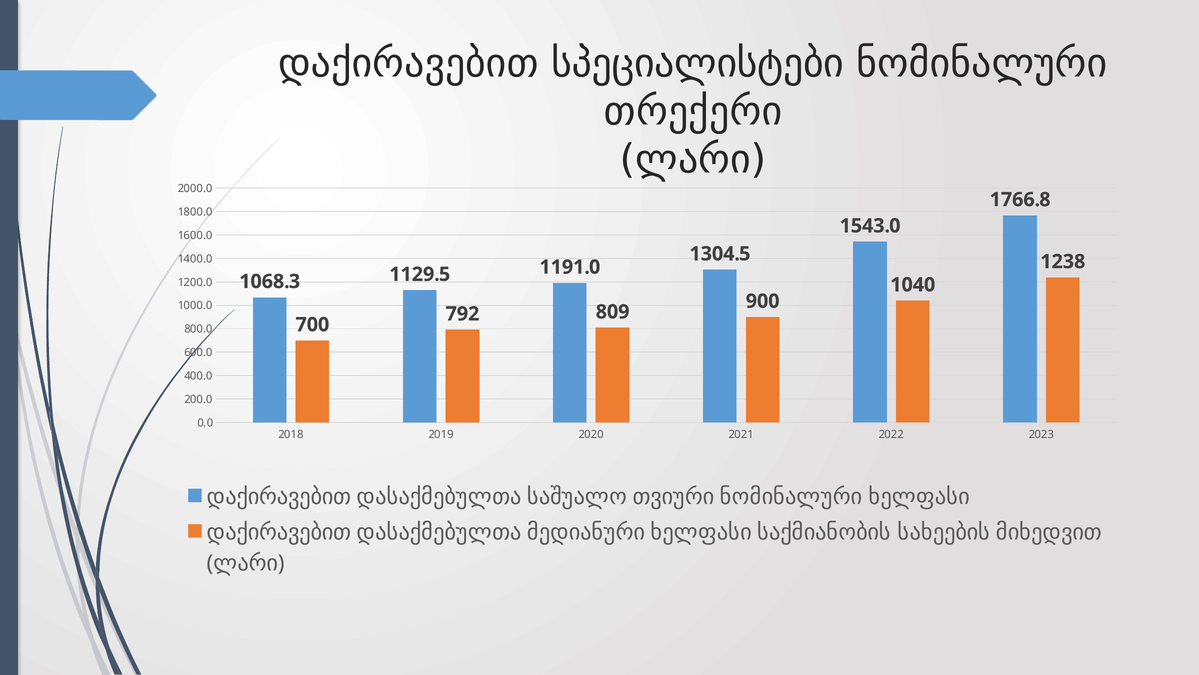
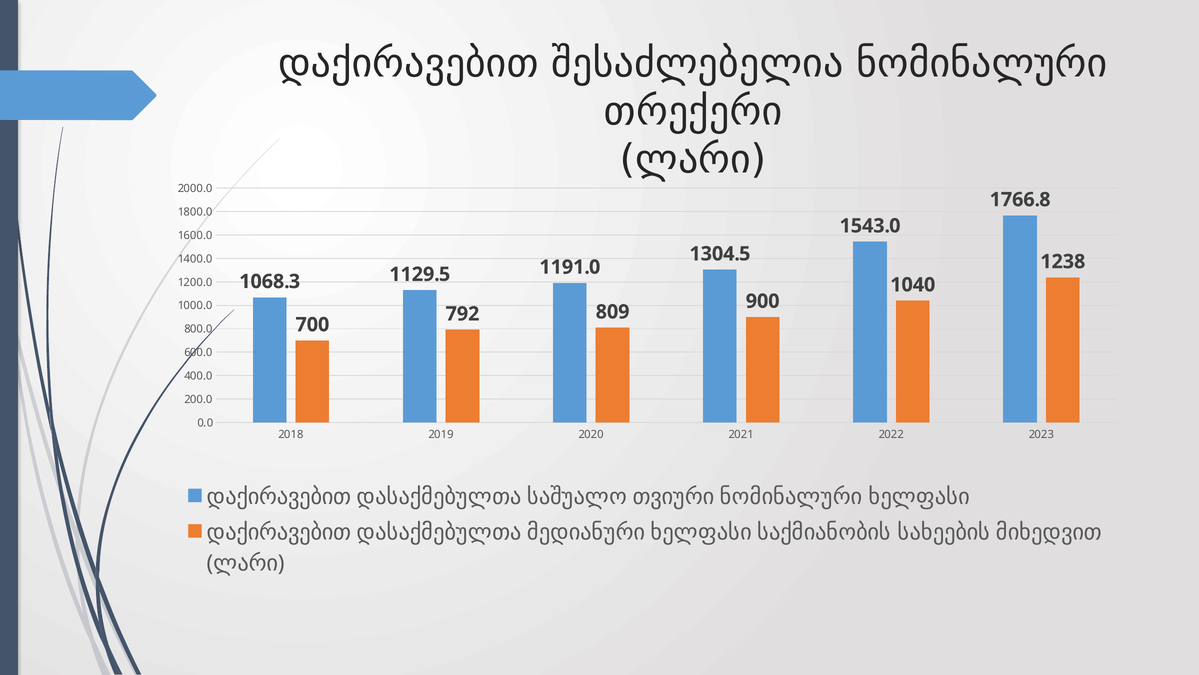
სპეციალისტები: სპეციალისტები -> შესაძლებელია
